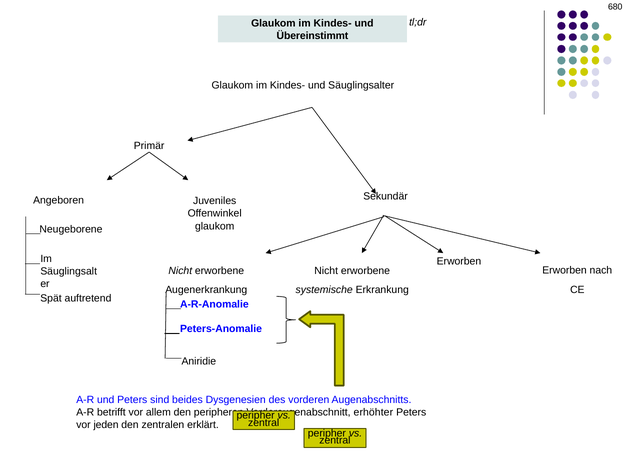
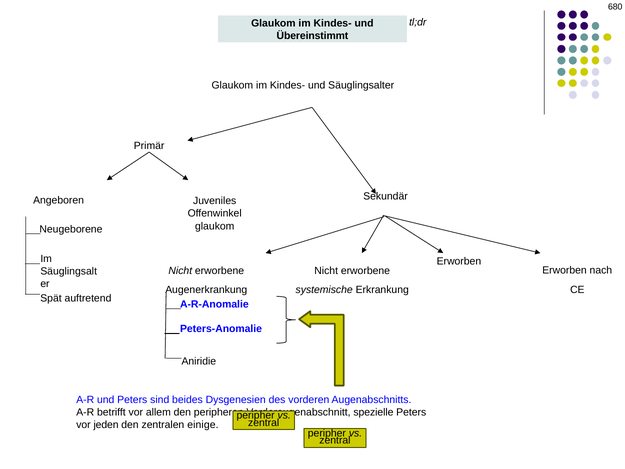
erhöhter: erhöhter -> spezielle
erklärt: erklärt -> einige
